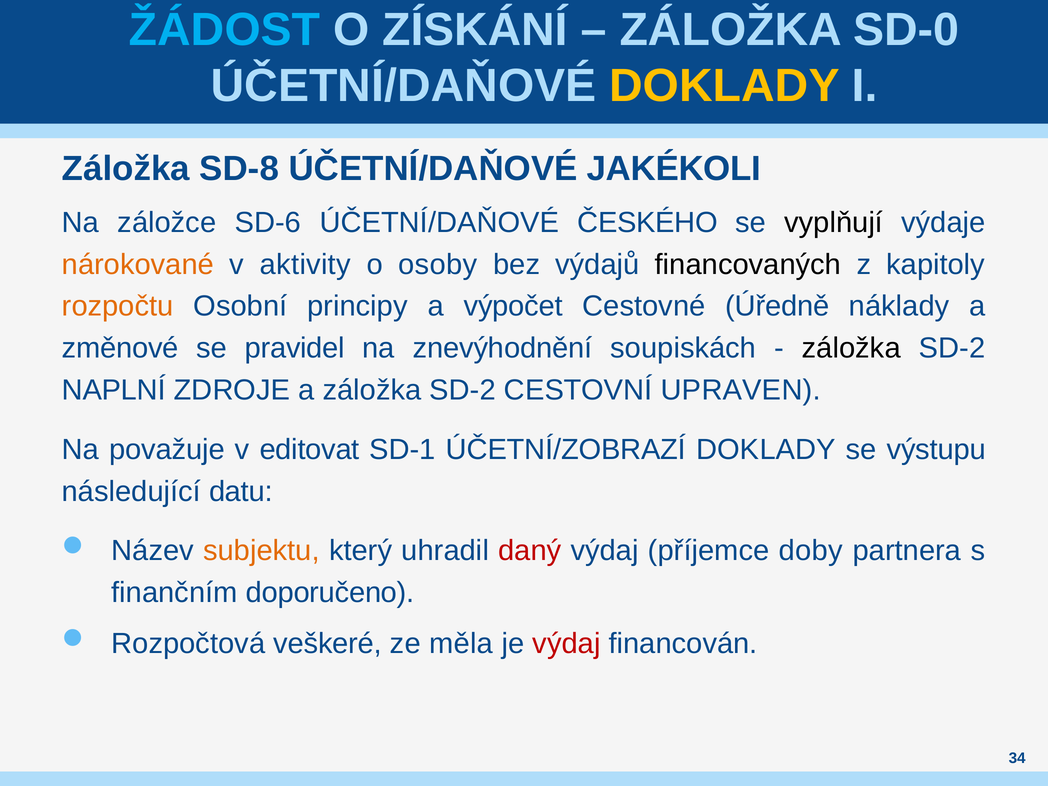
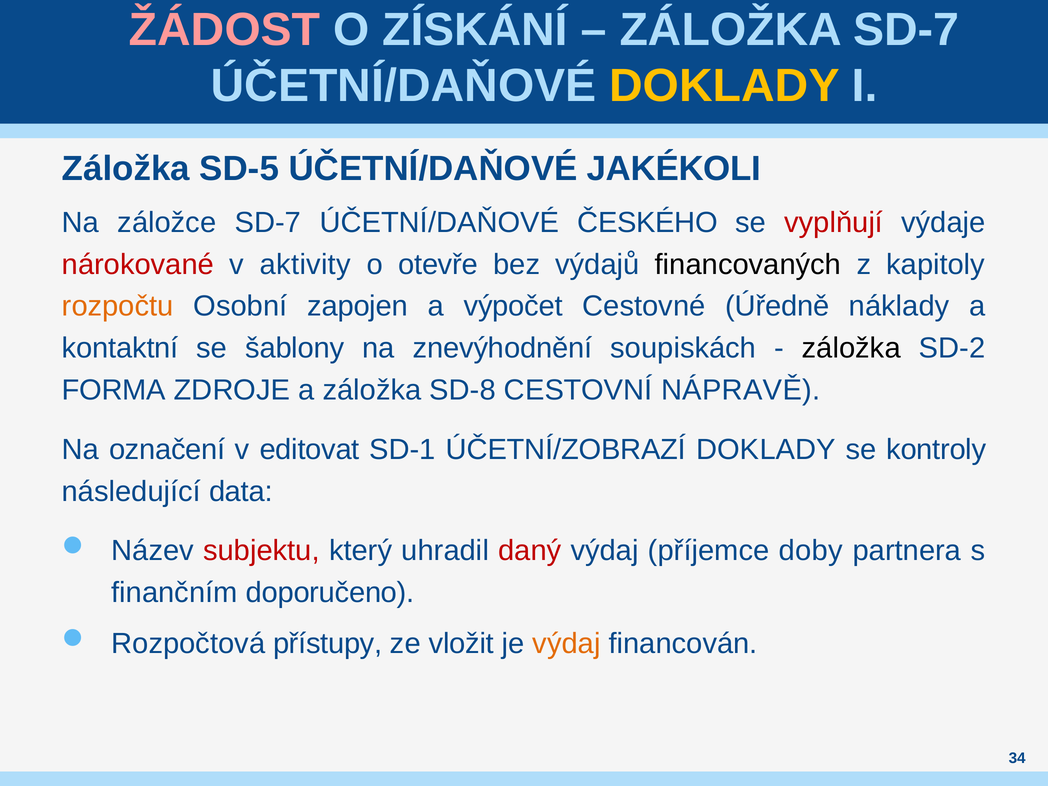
ŽÁDOST colour: light blue -> pink
ZÁLOŽKA SD-0: SD-0 -> SD-7
SD-8: SD-8 -> SD-5
záložce SD-6: SD-6 -> SD-7
vyplňují colour: black -> red
nárokované colour: orange -> red
osoby: osoby -> otevře
principy: principy -> zapojen
změnové: změnové -> kontaktní
pravidel: pravidel -> šablony
NAPLNÍ: NAPLNÍ -> FORMA
a záložka SD-2: SD-2 -> SD-8
UPRAVEN: UPRAVEN -> NÁPRAVĚ
považuje: považuje -> označení
výstupu: výstupu -> kontroly
datu: datu -> data
subjektu colour: orange -> red
veškeré: veškeré -> přístupy
měla: měla -> vložit
výdaj at (566, 643) colour: red -> orange
